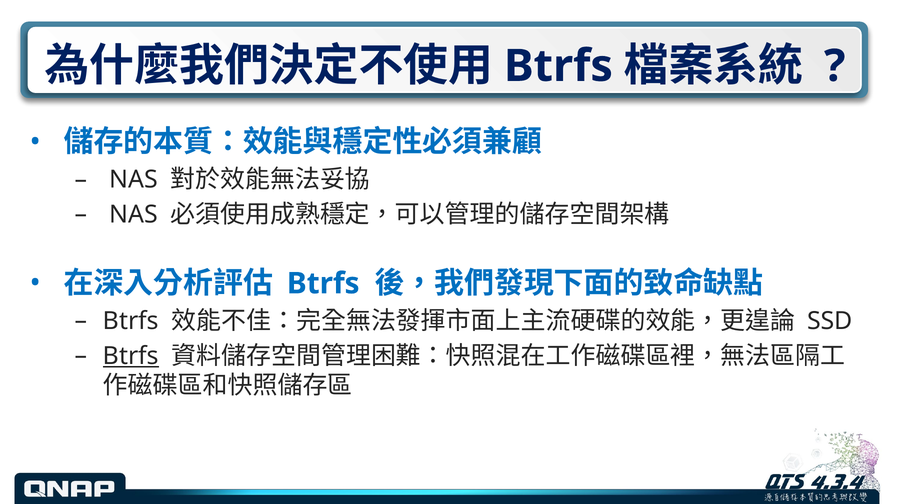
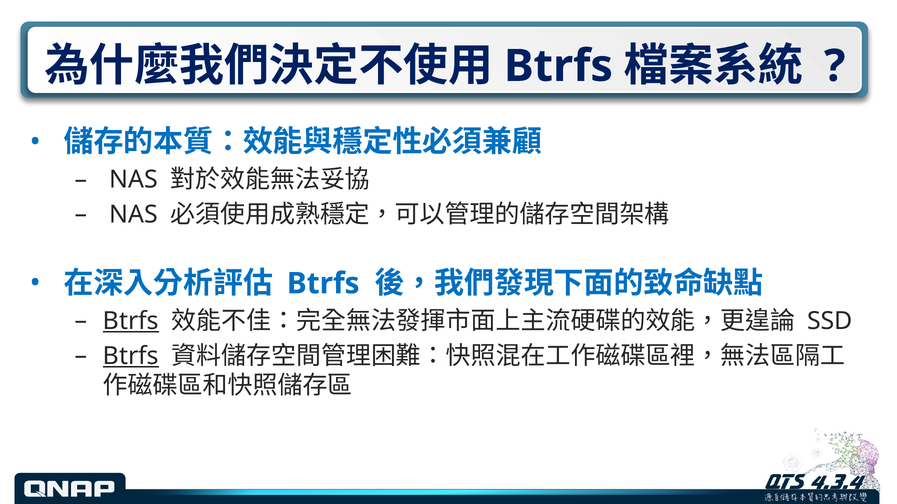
Btrfs at (131, 321) underline: none -> present
